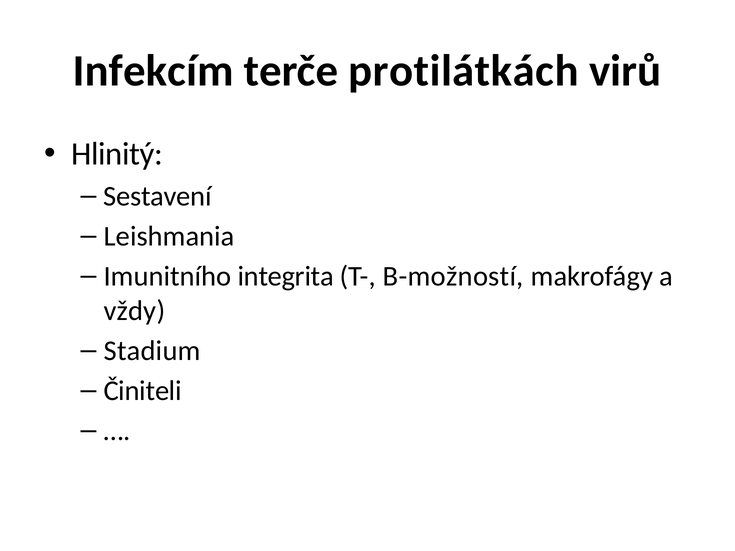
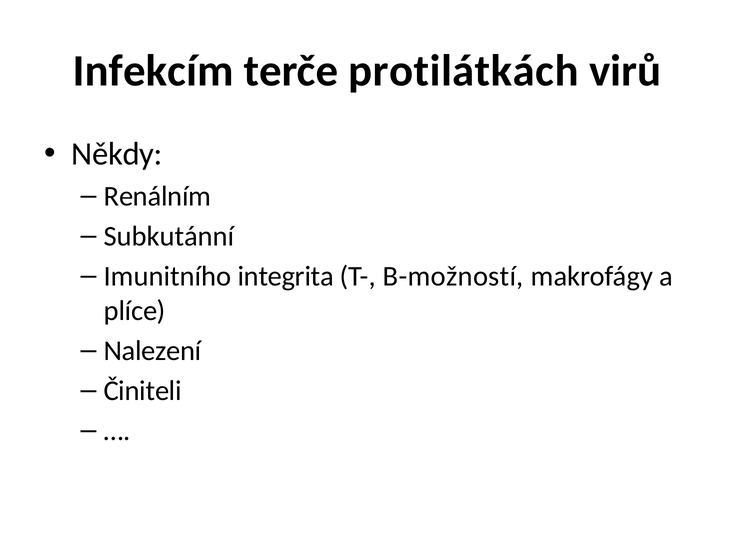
Hlinitý: Hlinitý -> Někdy
Sestavení: Sestavení -> Renálním
Leishmania: Leishmania -> Subkutánní
vždy: vždy -> plíce
Stadium: Stadium -> Nalezení
